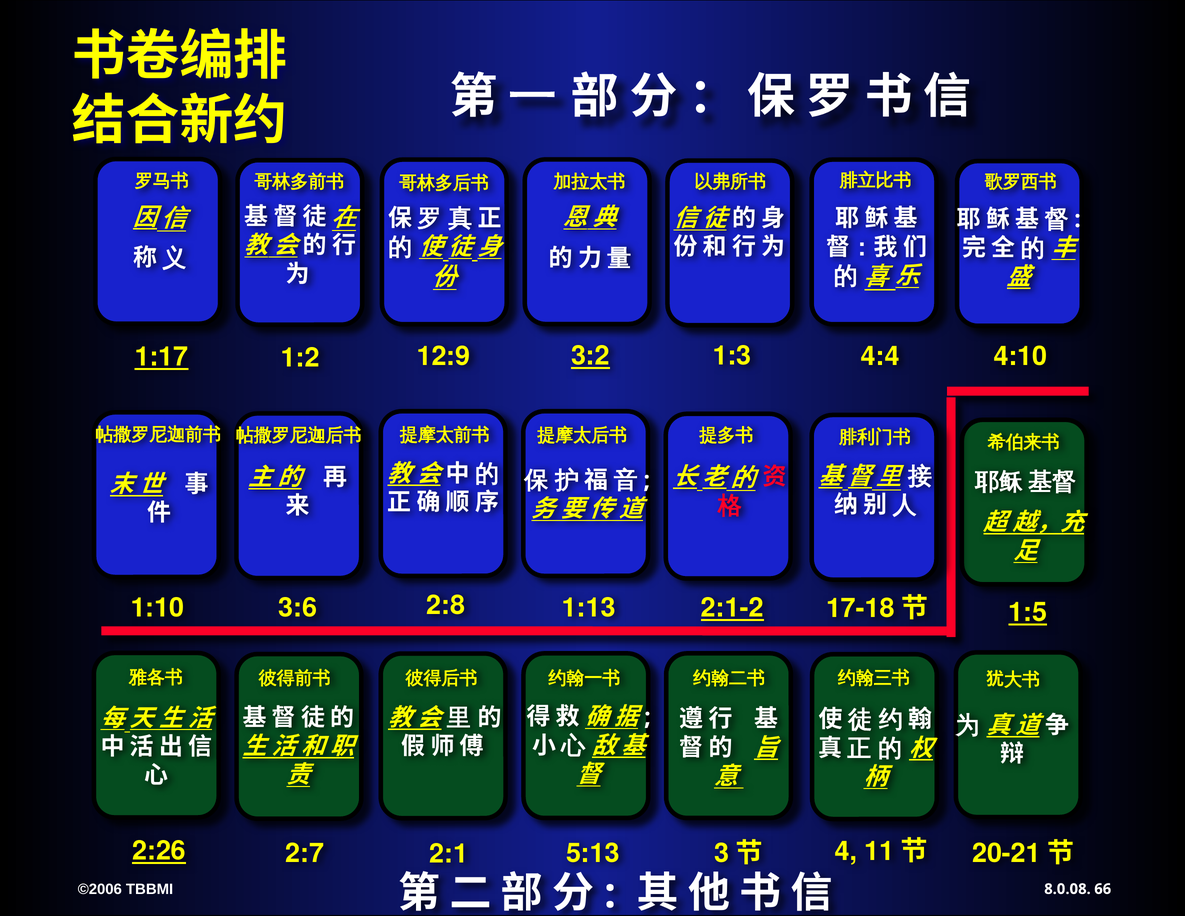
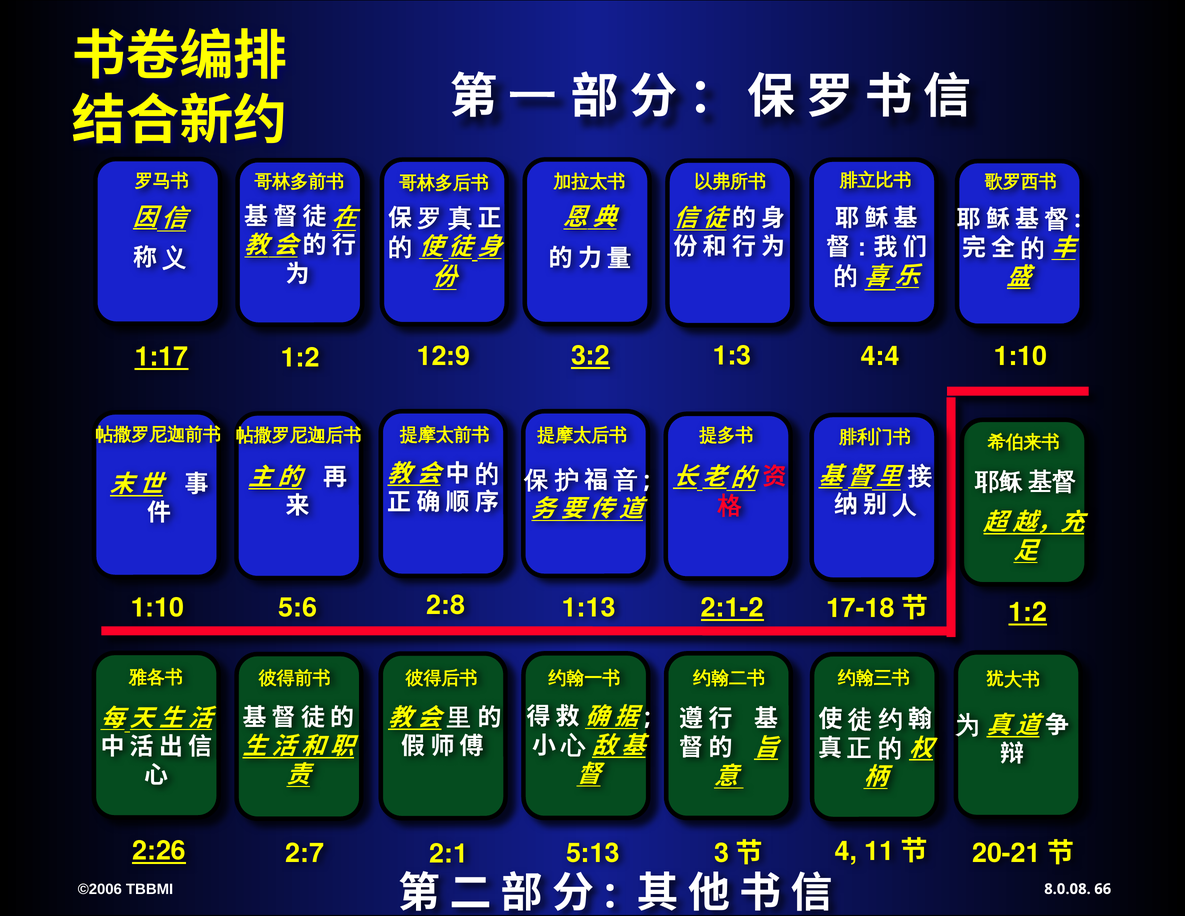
4:10 at (1021, 356): 4:10 -> 1:10
3:6: 3:6 -> 5:6
1:5 at (1028, 612): 1:5 -> 1:2
